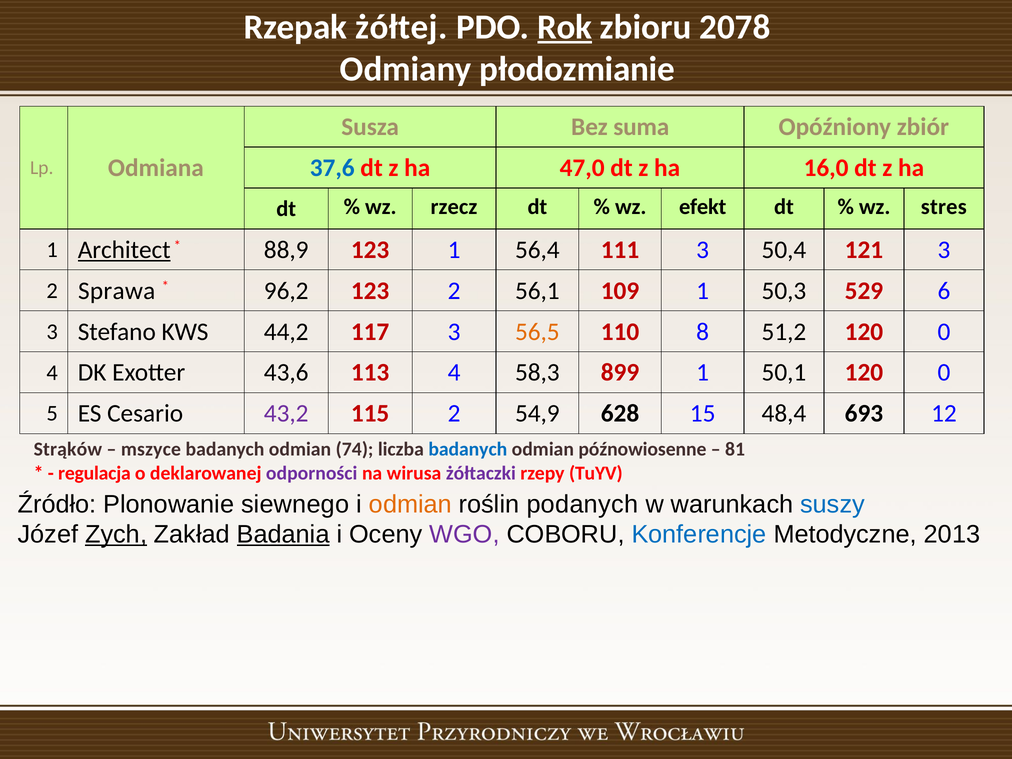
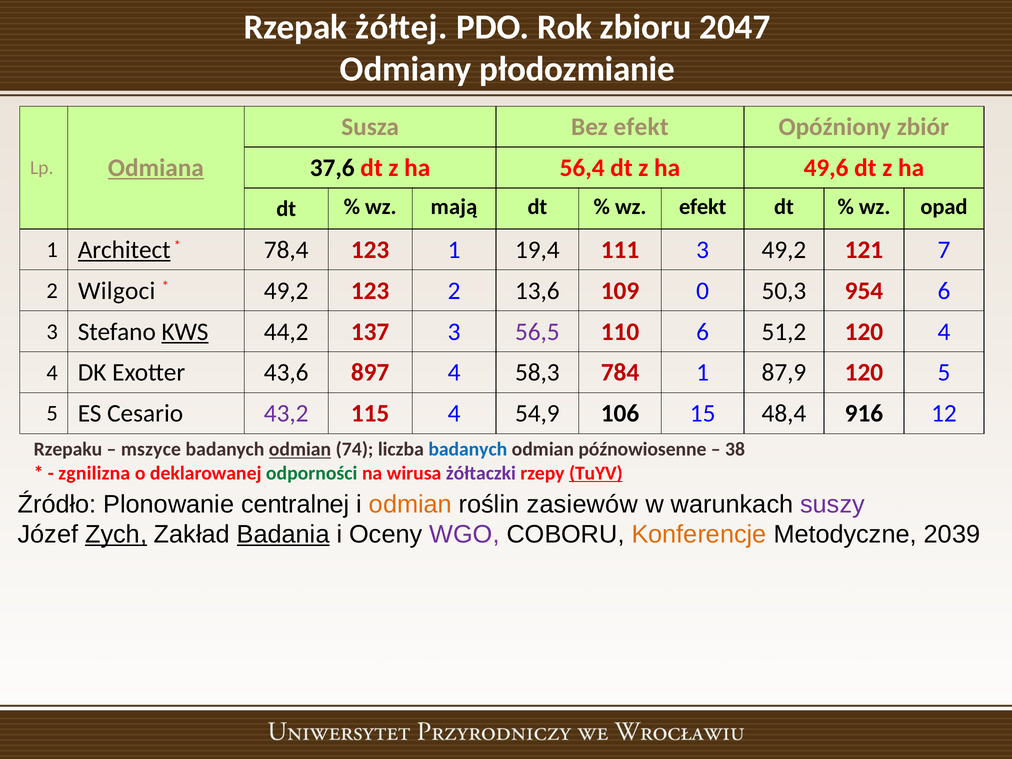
Rok underline: present -> none
2078: 2078 -> 2047
Bez suma: suma -> efekt
37,6 colour: blue -> black
47,0: 47,0 -> 56,4
16,0: 16,0 -> 49,6
Odmiana underline: none -> present
rzecz: rzecz -> mają
stres: stres -> opad
88,9: 88,9 -> 78,4
56,4: 56,4 -> 19,4
3 50,4: 50,4 -> 49,2
121 3: 3 -> 7
Sprawa: Sprawa -> Wilgoci
96,2 at (286, 291): 96,2 -> 49,2
56,1: 56,1 -> 13,6
109 1: 1 -> 0
529: 529 -> 954
KWS underline: none -> present
117: 117 -> 137
56,5 colour: orange -> purple
110 8: 8 -> 6
51,2 120 0: 0 -> 4
113: 113 -> 897
899: 899 -> 784
50,1: 50,1 -> 87,9
0 at (944, 373): 0 -> 5
115 2: 2 -> 4
628: 628 -> 106
693: 693 -> 916
Strąków: Strąków -> Rzepaku
odmian at (300, 450) underline: none -> present
81: 81 -> 38
regulacja: regulacja -> zgnilizna
odporności colour: purple -> green
TuYV underline: none -> present
siewnego: siewnego -> centralnej
podanych: podanych -> zasiewów
suszy colour: blue -> purple
Konferencje colour: blue -> orange
2013: 2013 -> 2039
